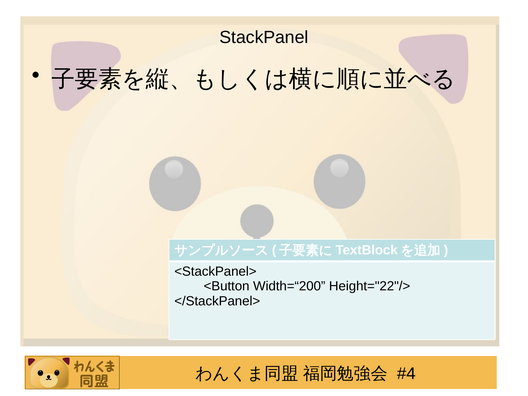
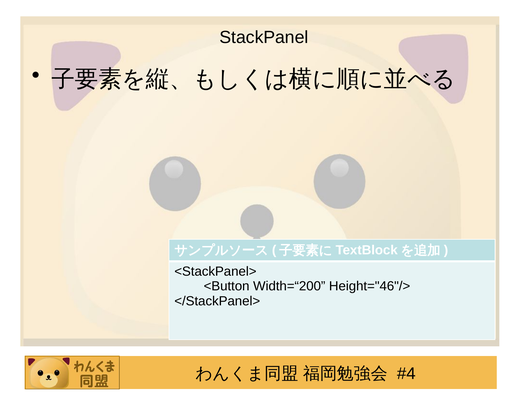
Height="22"/>: Height="22"/> -> Height="46"/>
